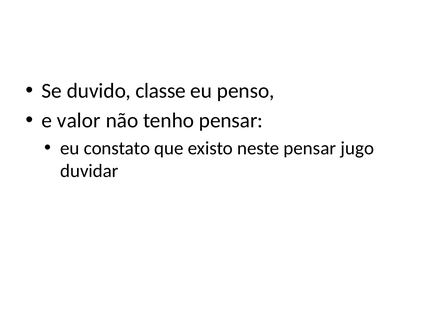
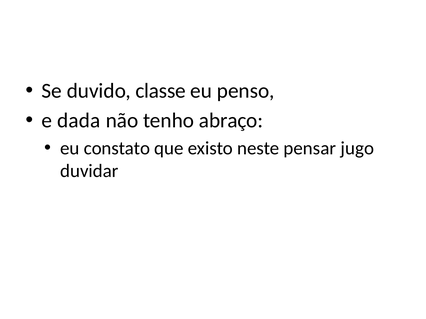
valor: valor -> dada
tenho pensar: pensar -> abraço
